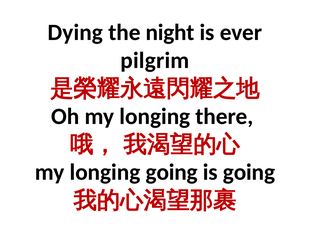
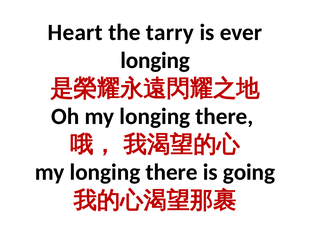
Dying: Dying -> Heart
night: night -> tarry
pilgrim at (155, 60): pilgrim -> longing
going at (172, 172): going -> there
